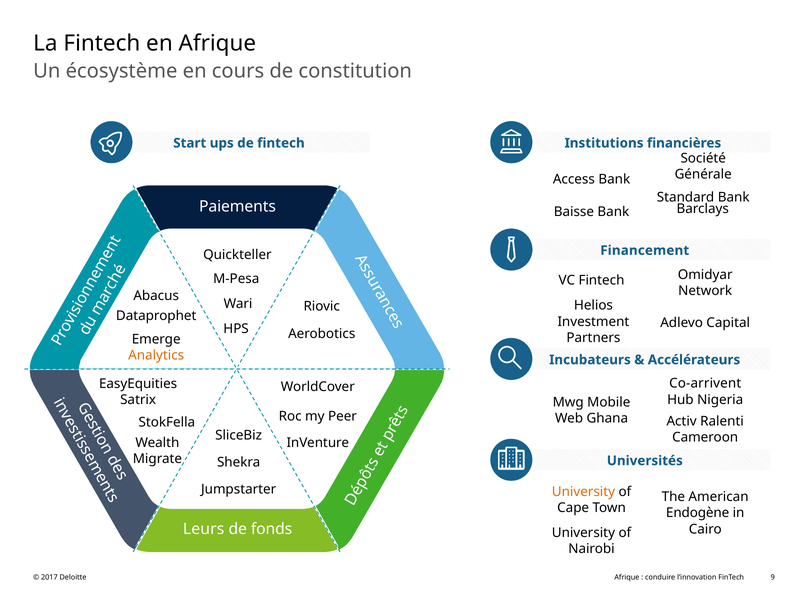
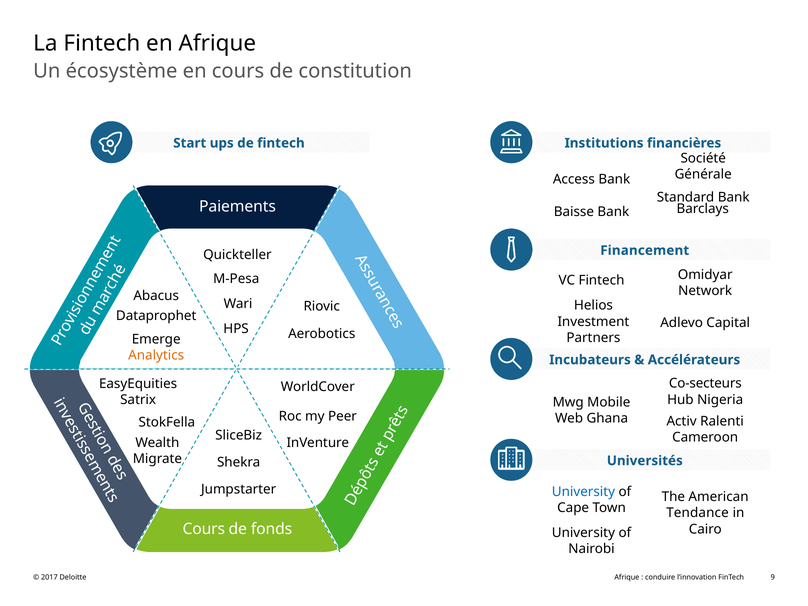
Co-arrivent: Co-arrivent -> Co-secteurs
University at (583, 492) colour: orange -> blue
Endogène: Endogène -> Tendance
Leurs at (204, 529): Leurs -> Cours
